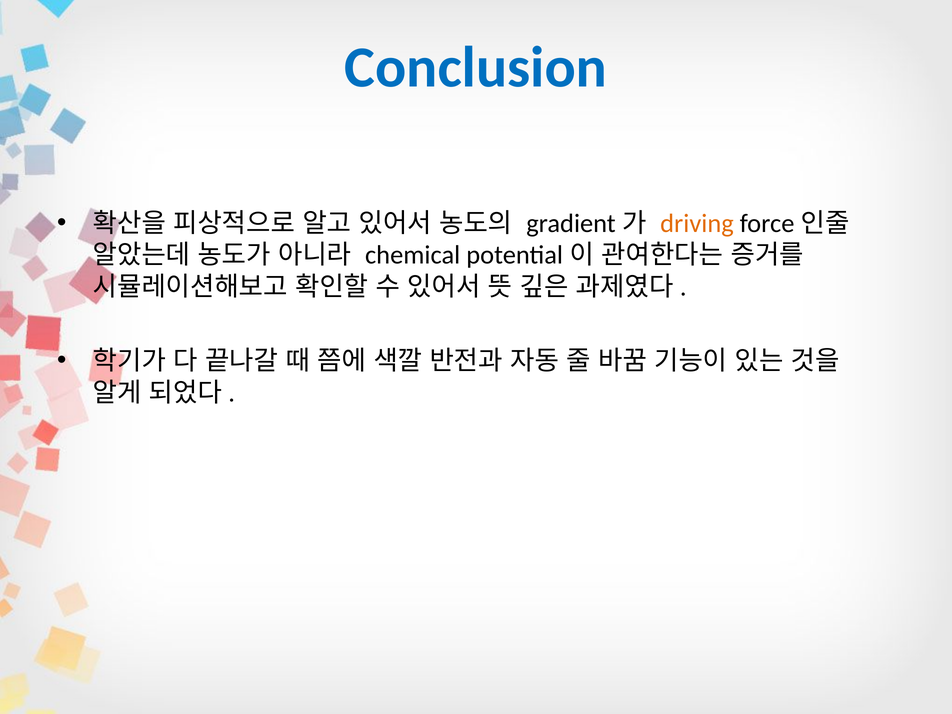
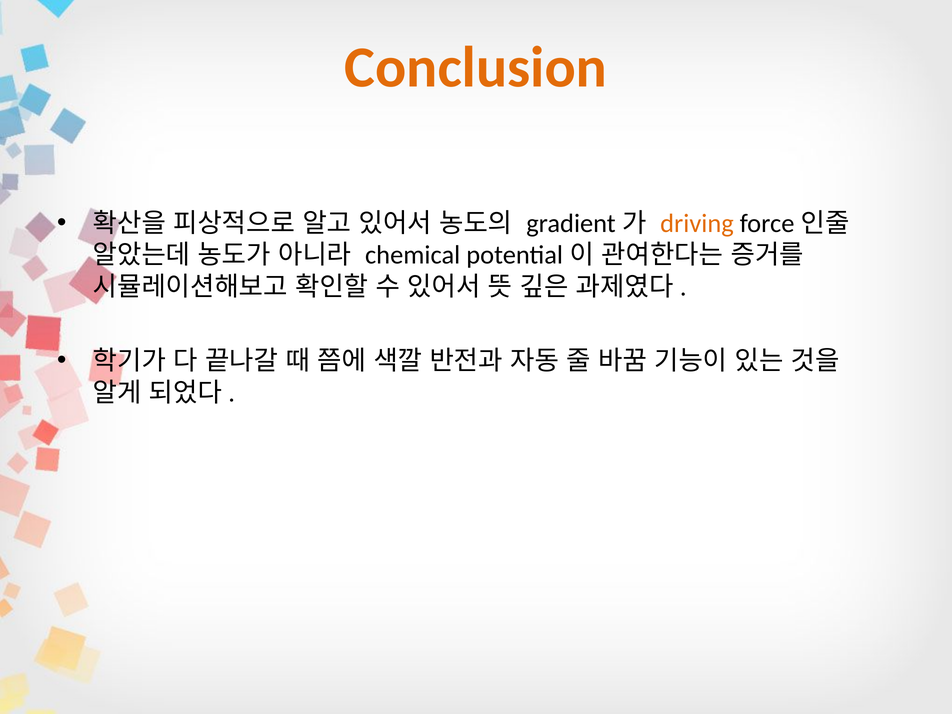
Conclusion colour: blue -> orange
